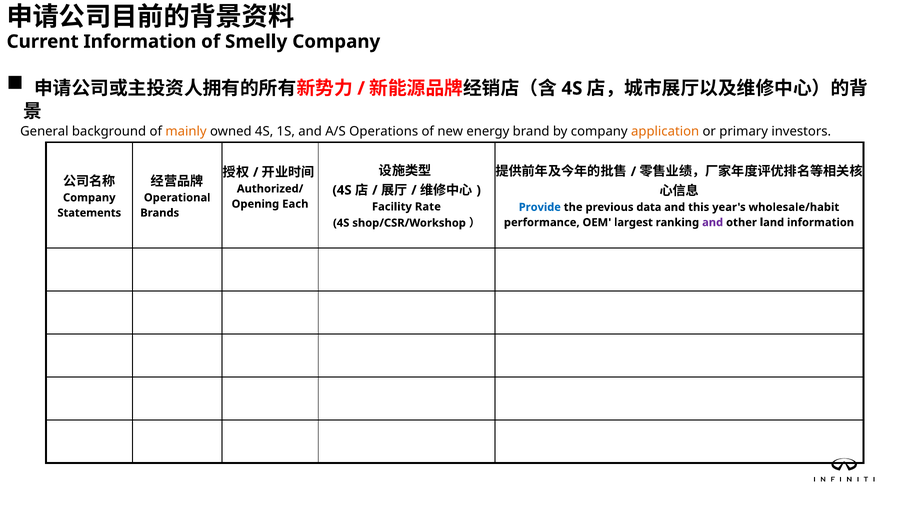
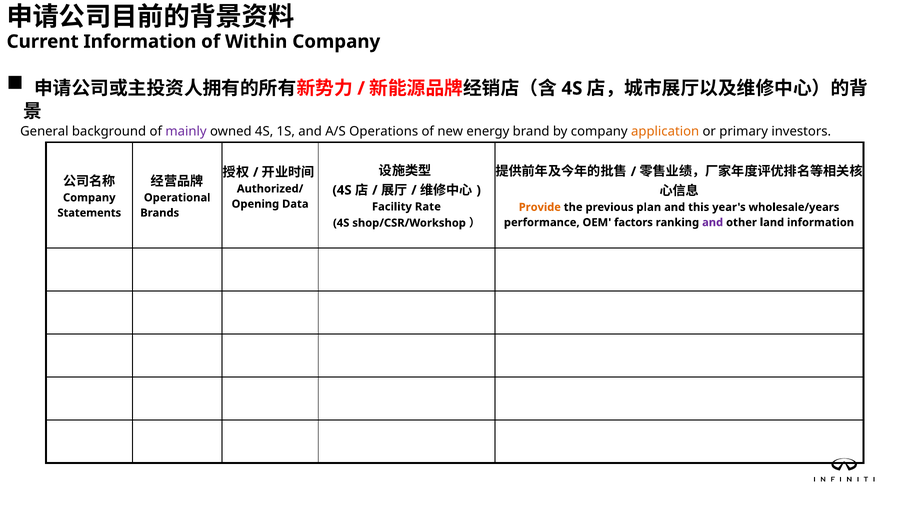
Smelly: Smelly -> Within
mainly colour: orange -> purple
Each: Each -> Data
Provide colour: blue -> orange
data: data -> plan
wholesale/habit: wholesale/habit -> wholesale/years
largest: largest -> factors
